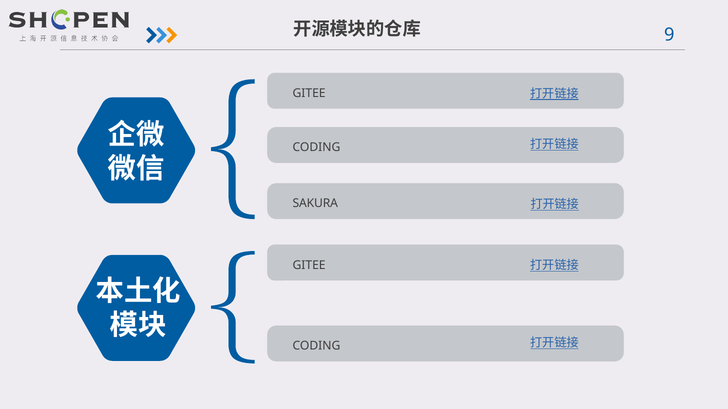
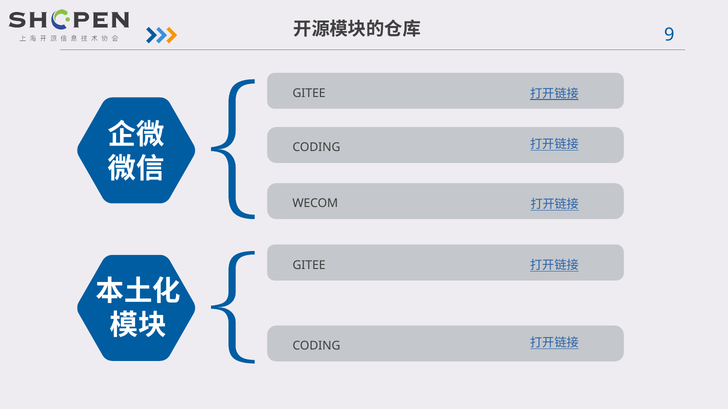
SAKURA: SAKURA -> WECOM
